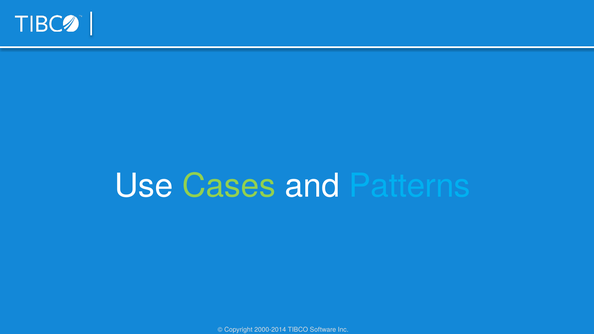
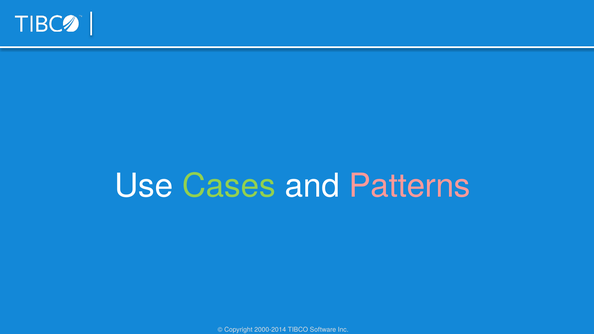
Patterns colour: light blue -> pink
